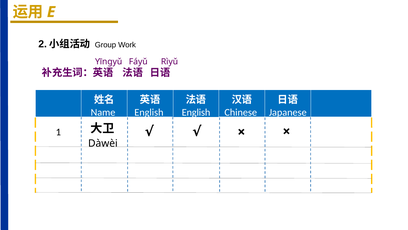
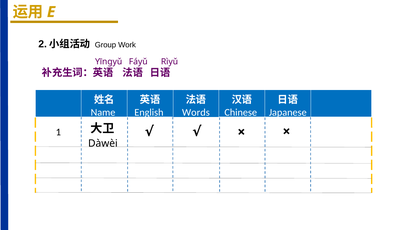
English at (196, 112): English -> Words
